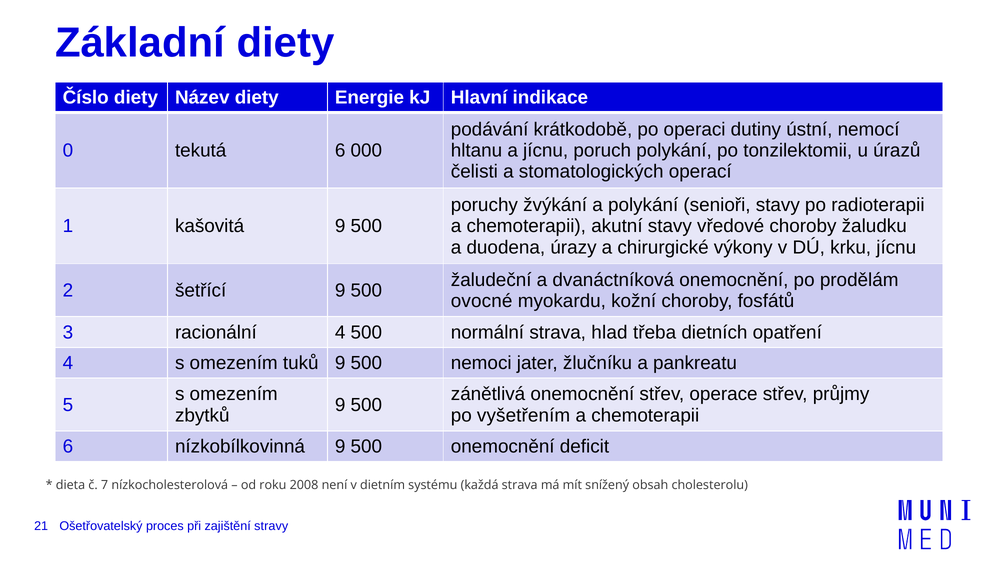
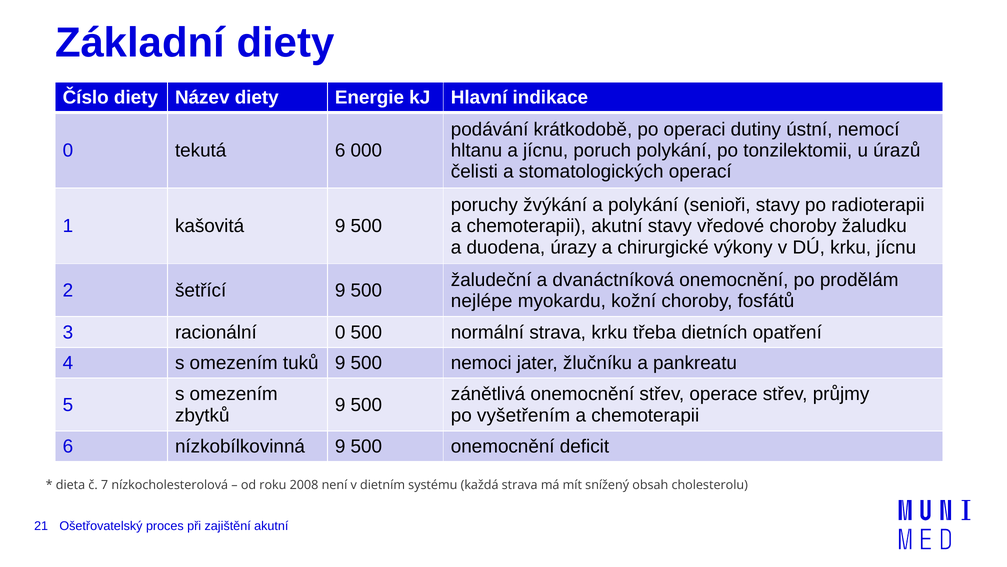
ovocné: ovocné -> nejlépe
racionální 4: 4 -> 0
strava hlad: hlad -> krku
zajištění stravy: stravy -> akutní
